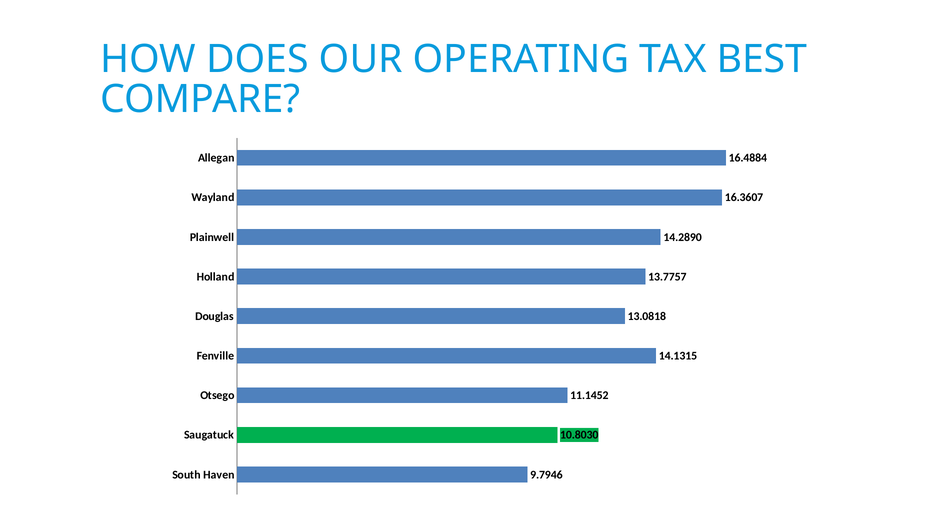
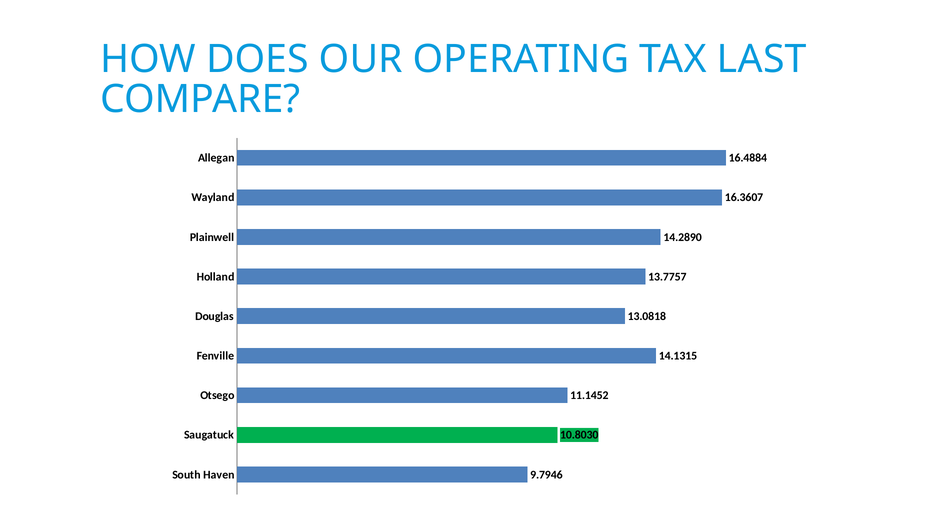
BEST: BEST -> LAST
